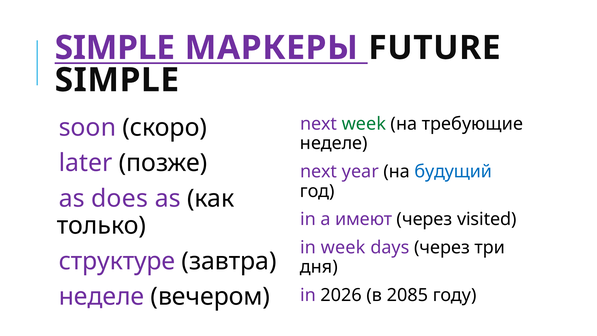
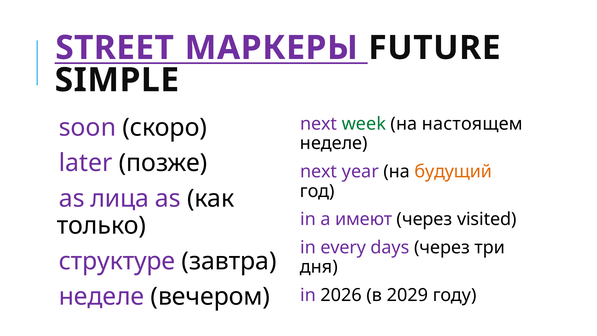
SIMPLE at (115, 48): SIMPLE -> STREET
требующие: требующие -> настоящем
будущий colour: blue -> orange
does: does -> лица
in week: week -> every
2085: 2085 -> 2029
